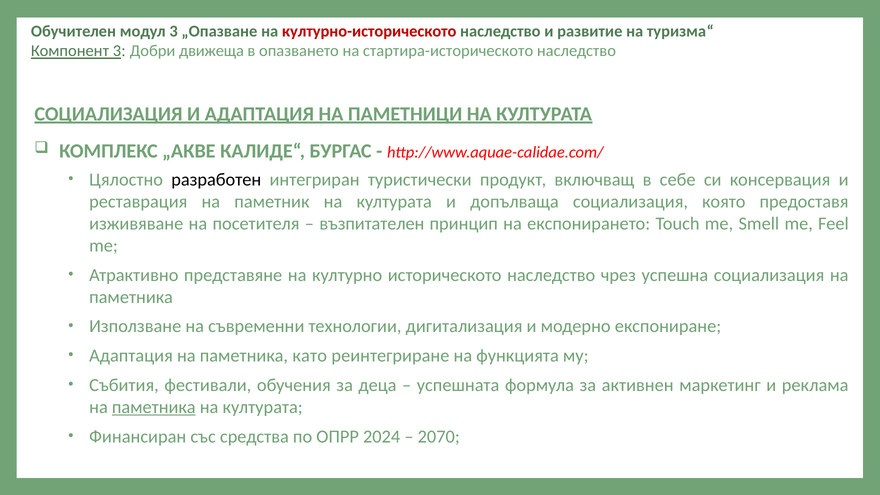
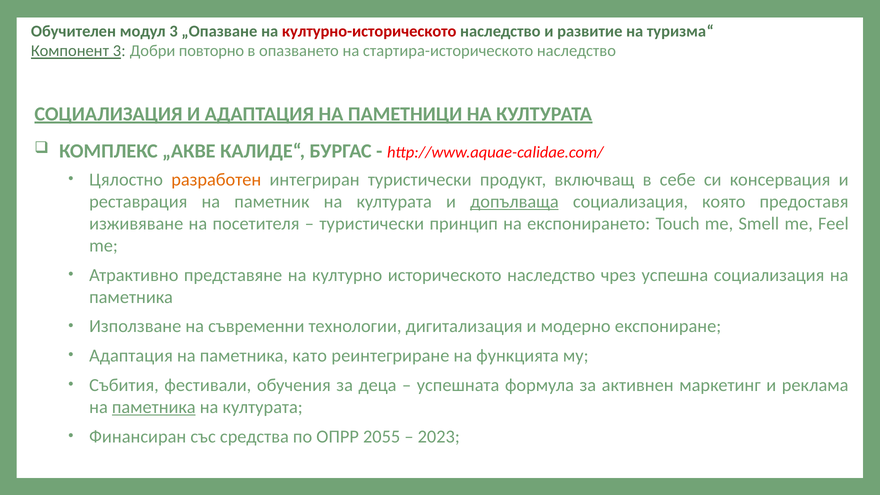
движеща: движеща -> повторно
разработен colour: black -> orange
допълваща underline: none -> present
възпитателен at (372, 224): възпитателен -> туристически
2024: 2024 -> 2055
2070: 2070 -> 2023
